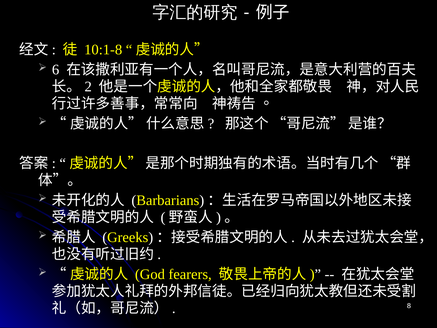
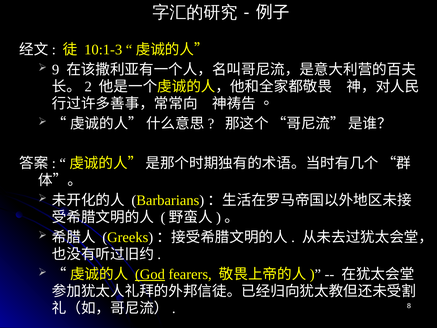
10:1-8: 10:1-8 -> 10:1-3
6: 6 -> 9
God underline: none -> present
